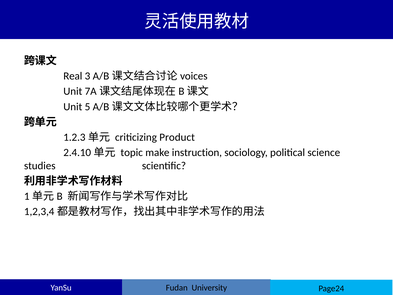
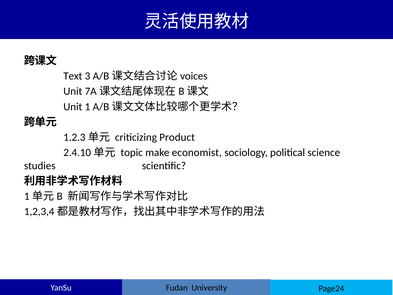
Real: Real -> Text
5: 5 -> 1
instruction: instruction -> economist
